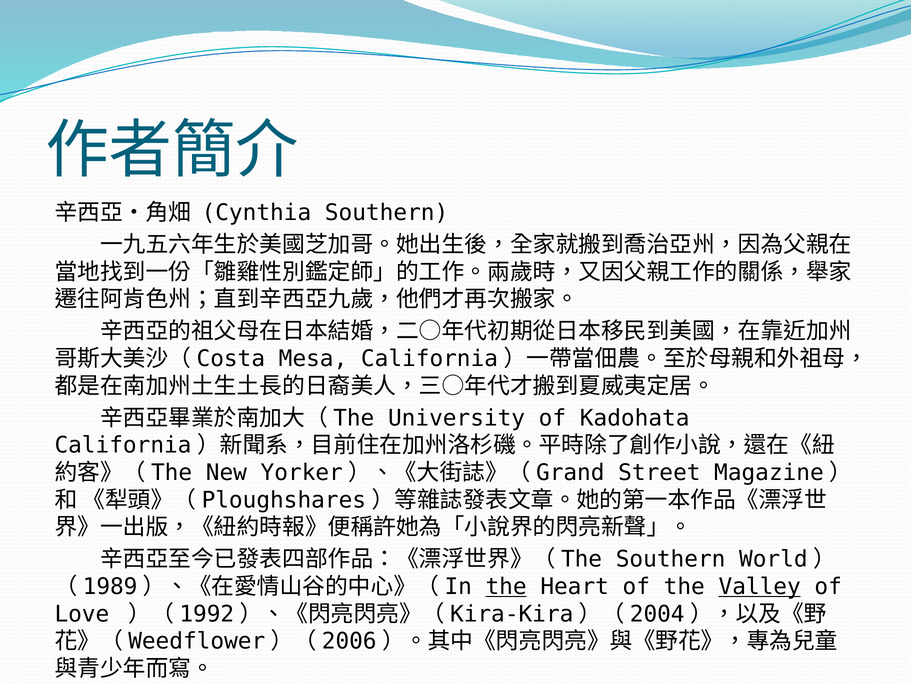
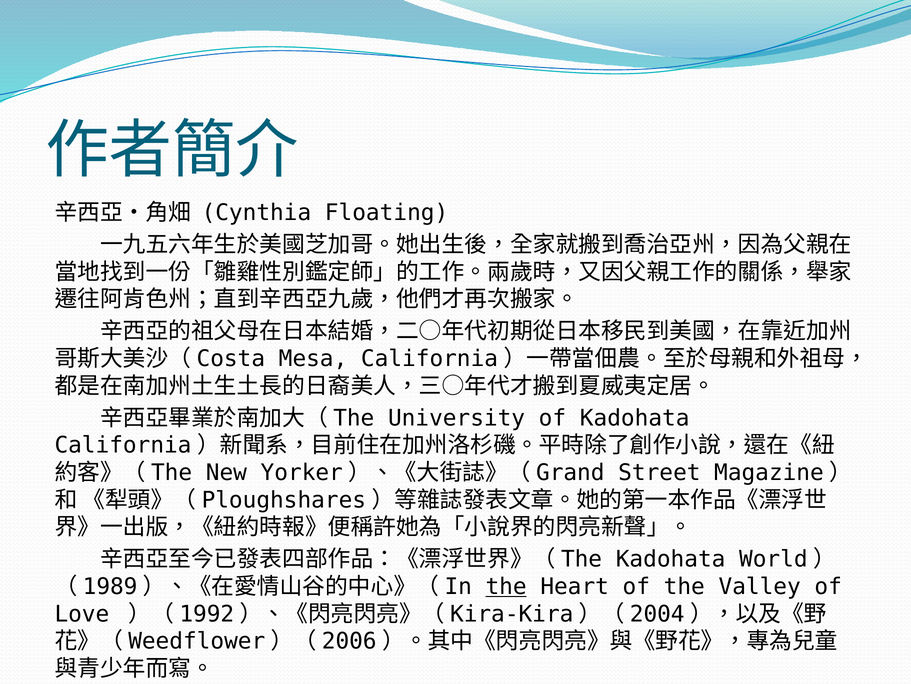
Cynthia Southern: Southern -> Floating
Southern at (671, 559): Southern -> Kadohata
Valley underline: present -> none
